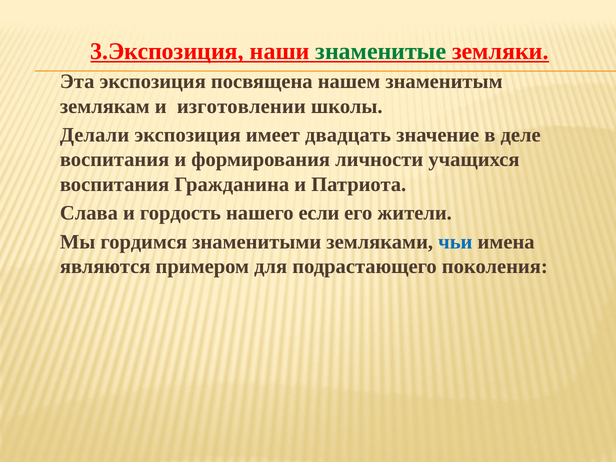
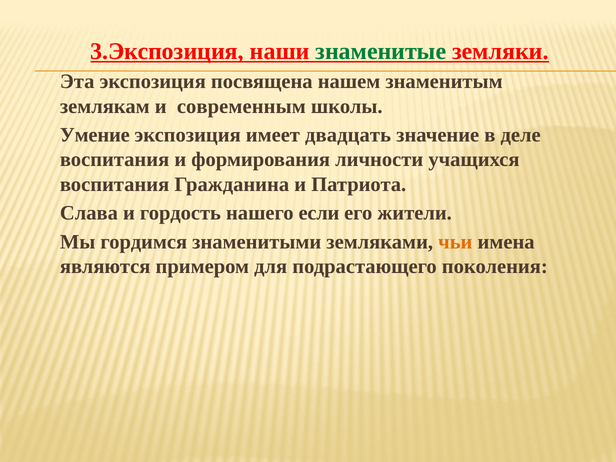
изготовлении: изготовлении -> современным
Делали: Делали -> Умение
чьи colour: blue -> orange
